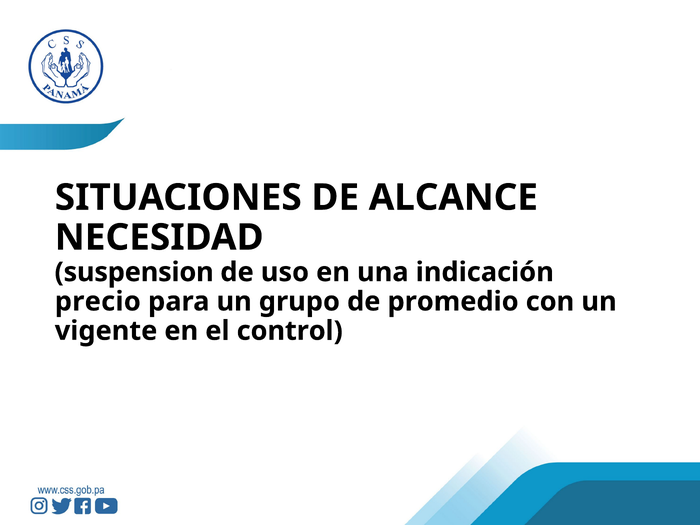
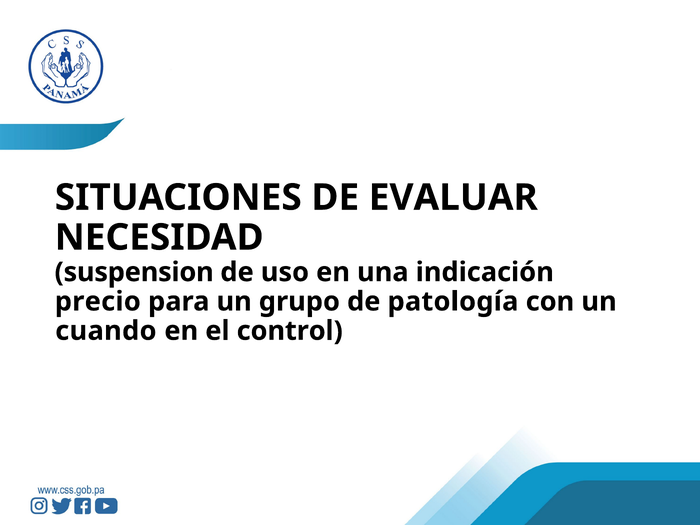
ALCANCE: ALCANCE -> EVALUAR
promedio: promedio -> patología
vigente: vigente -> cuando
